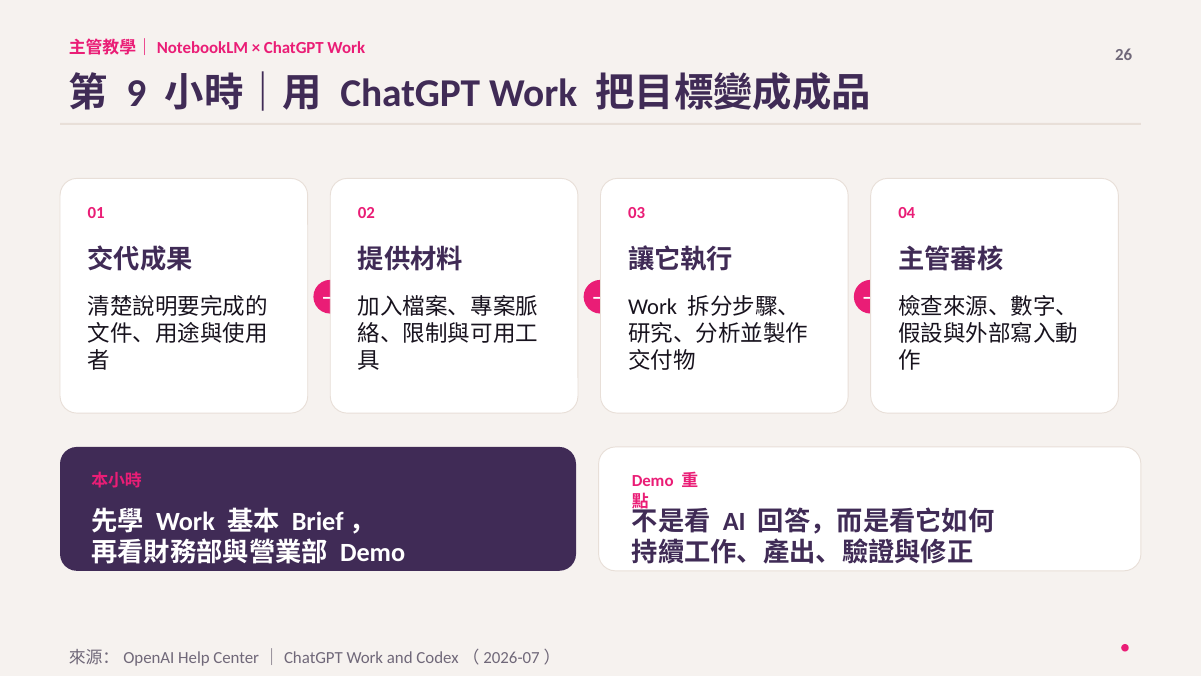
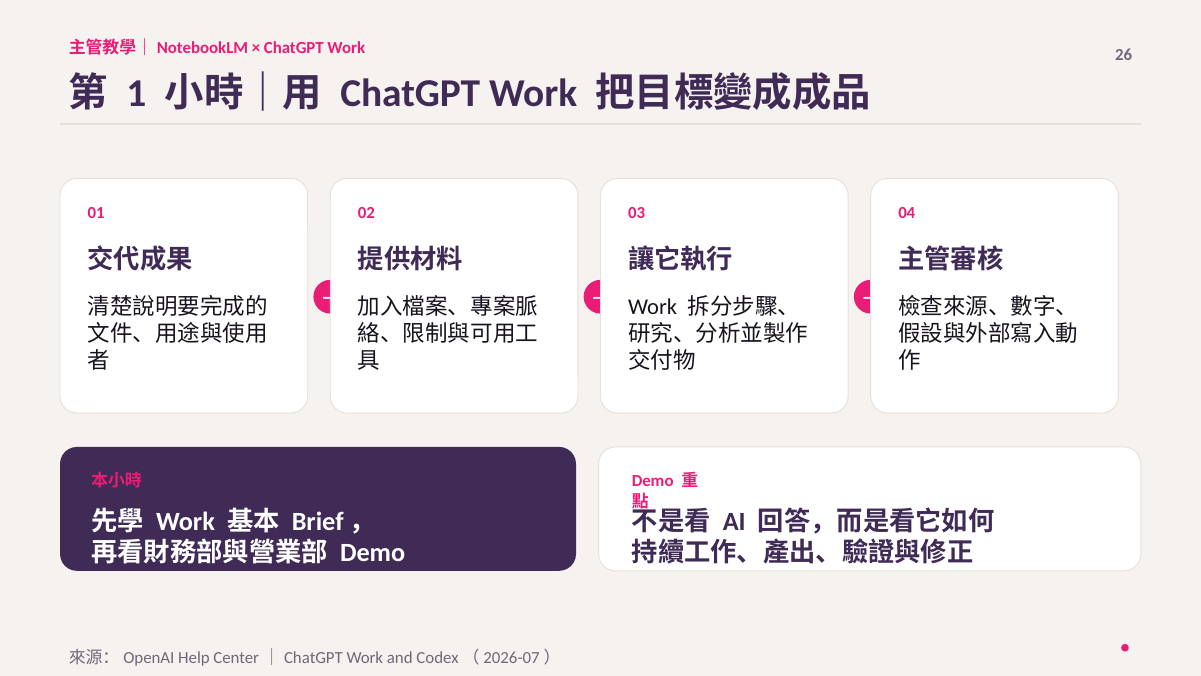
9: 9 -> 1
